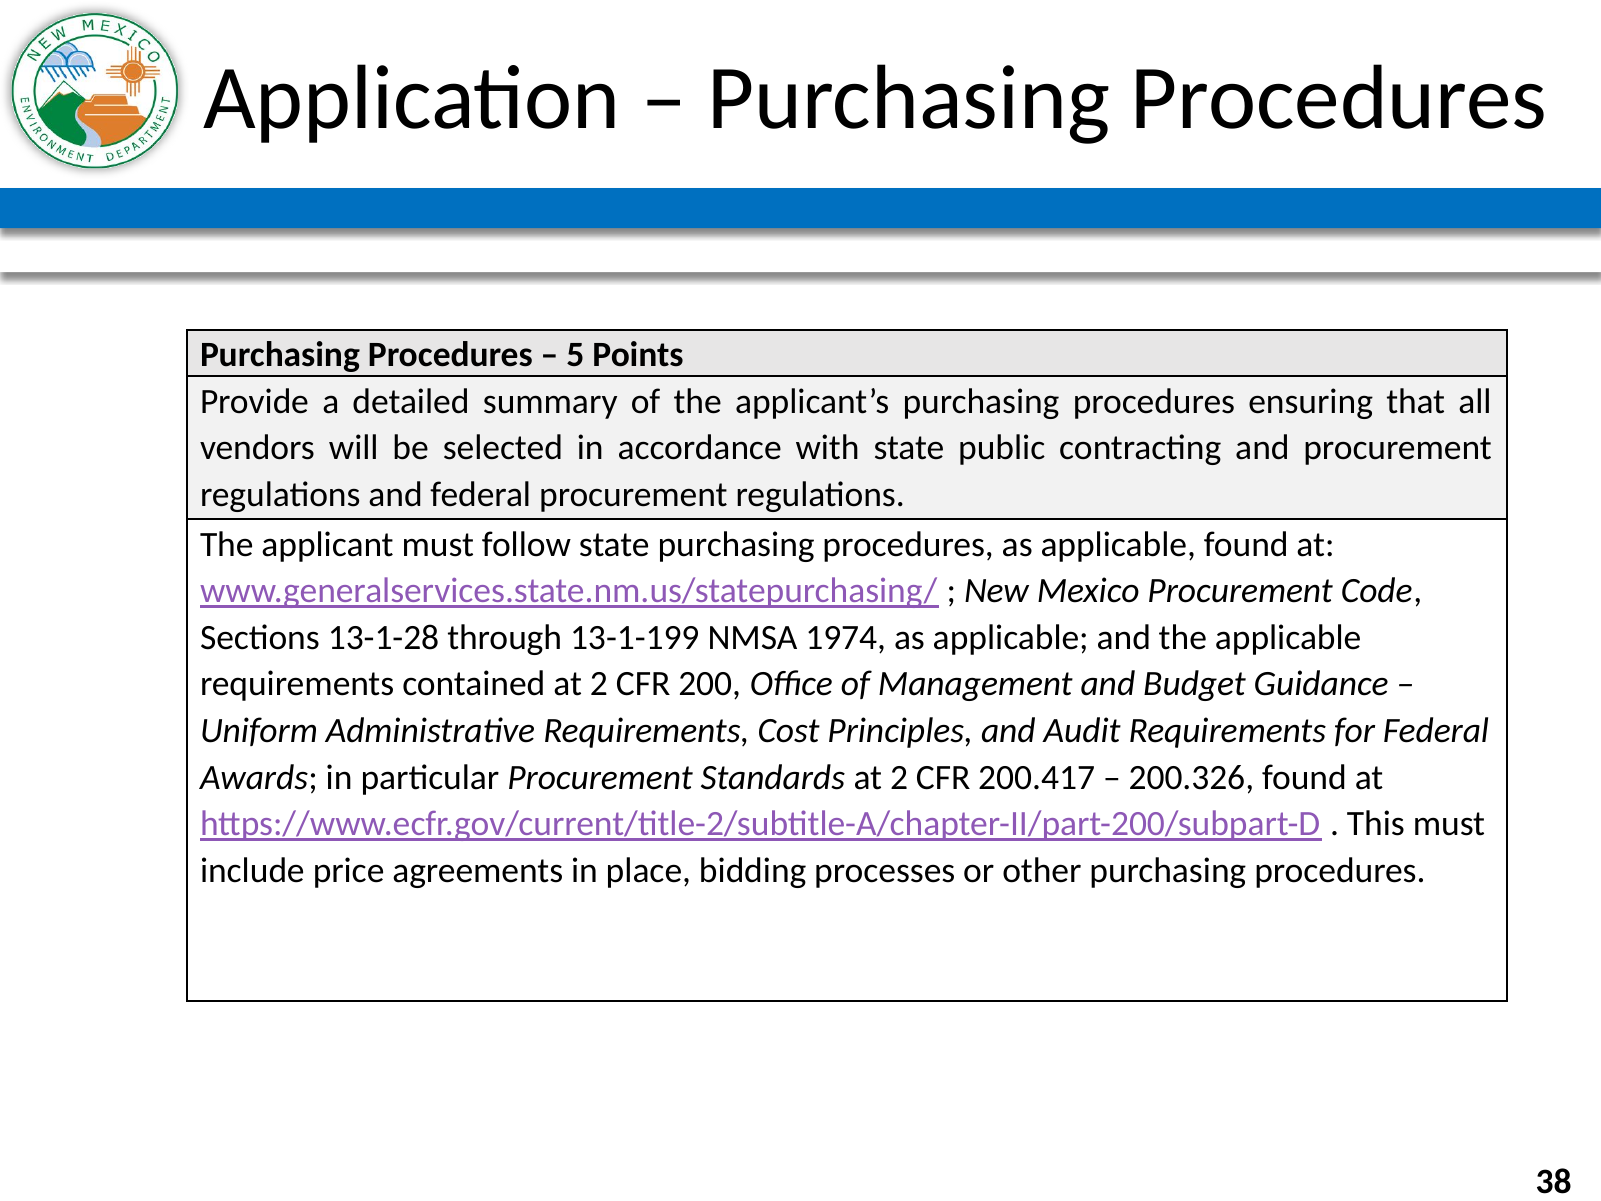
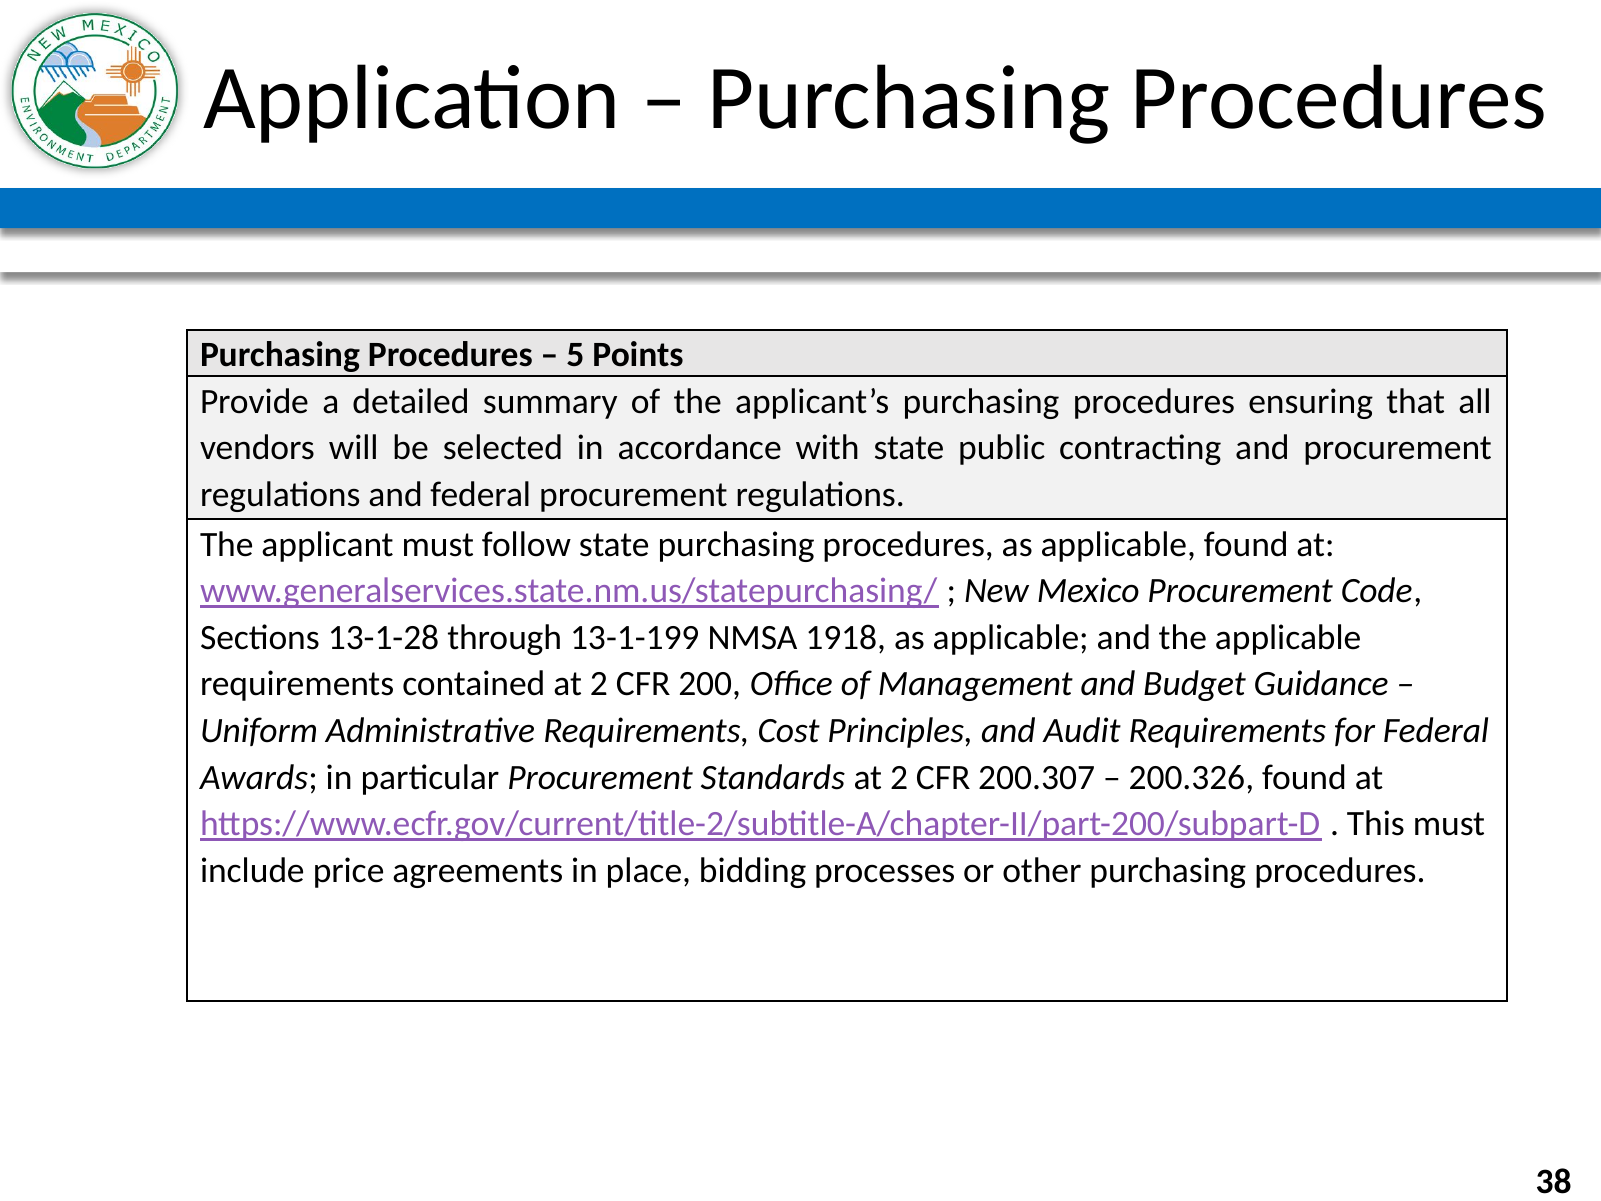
1974: 1974 -> 1918
200.417: 200.417 -> 200.307
